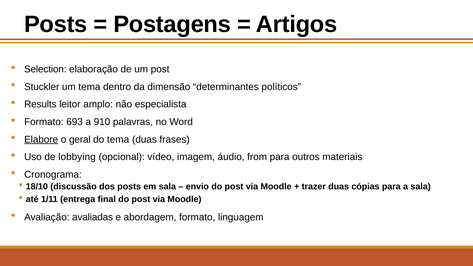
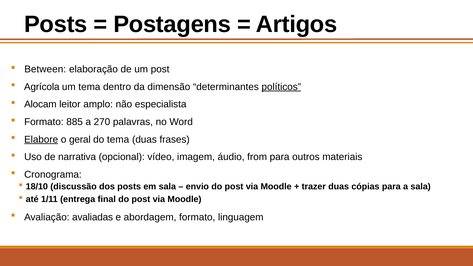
Selection: Selection -> Between
Stuckler: Stuckler -> Agrícola
políticos underline: none -> present
Results: Results -> Alocam
693: 693 -> 885
910: 910 -> 270
lobbying: lobbying -> narrativa
